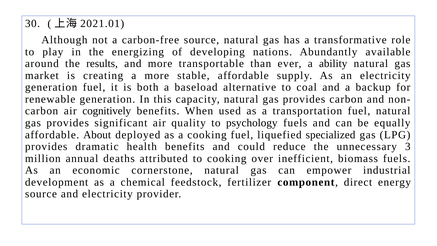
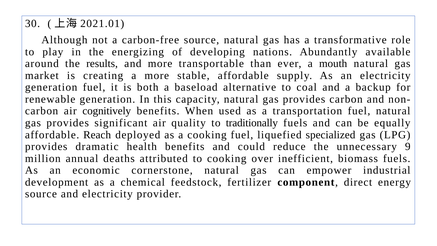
ability: ability -> mouth
psychology: psychology -> traditionally
About: About -> Reach
3: 3 -> 9
